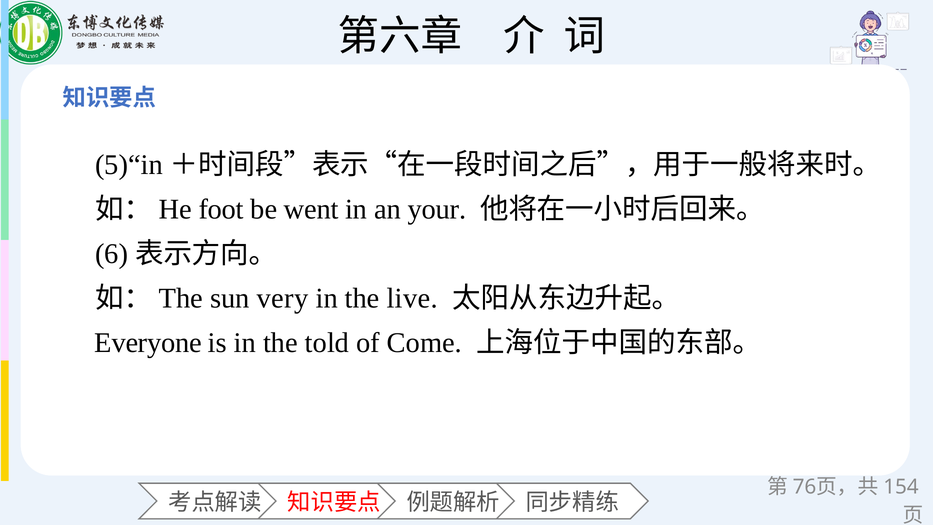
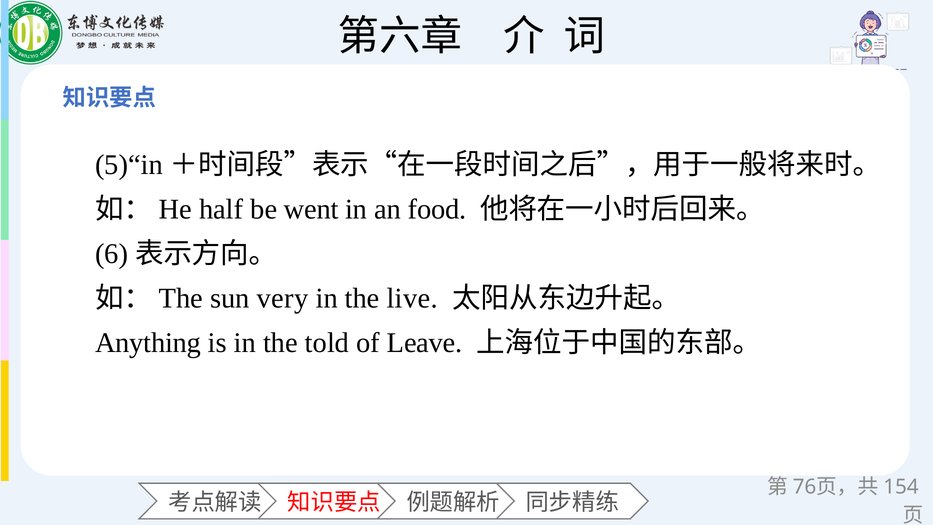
foot: foot -> half
your: your -> food
Everyone: Everyone -> Anything
Come: Come -> Leave
